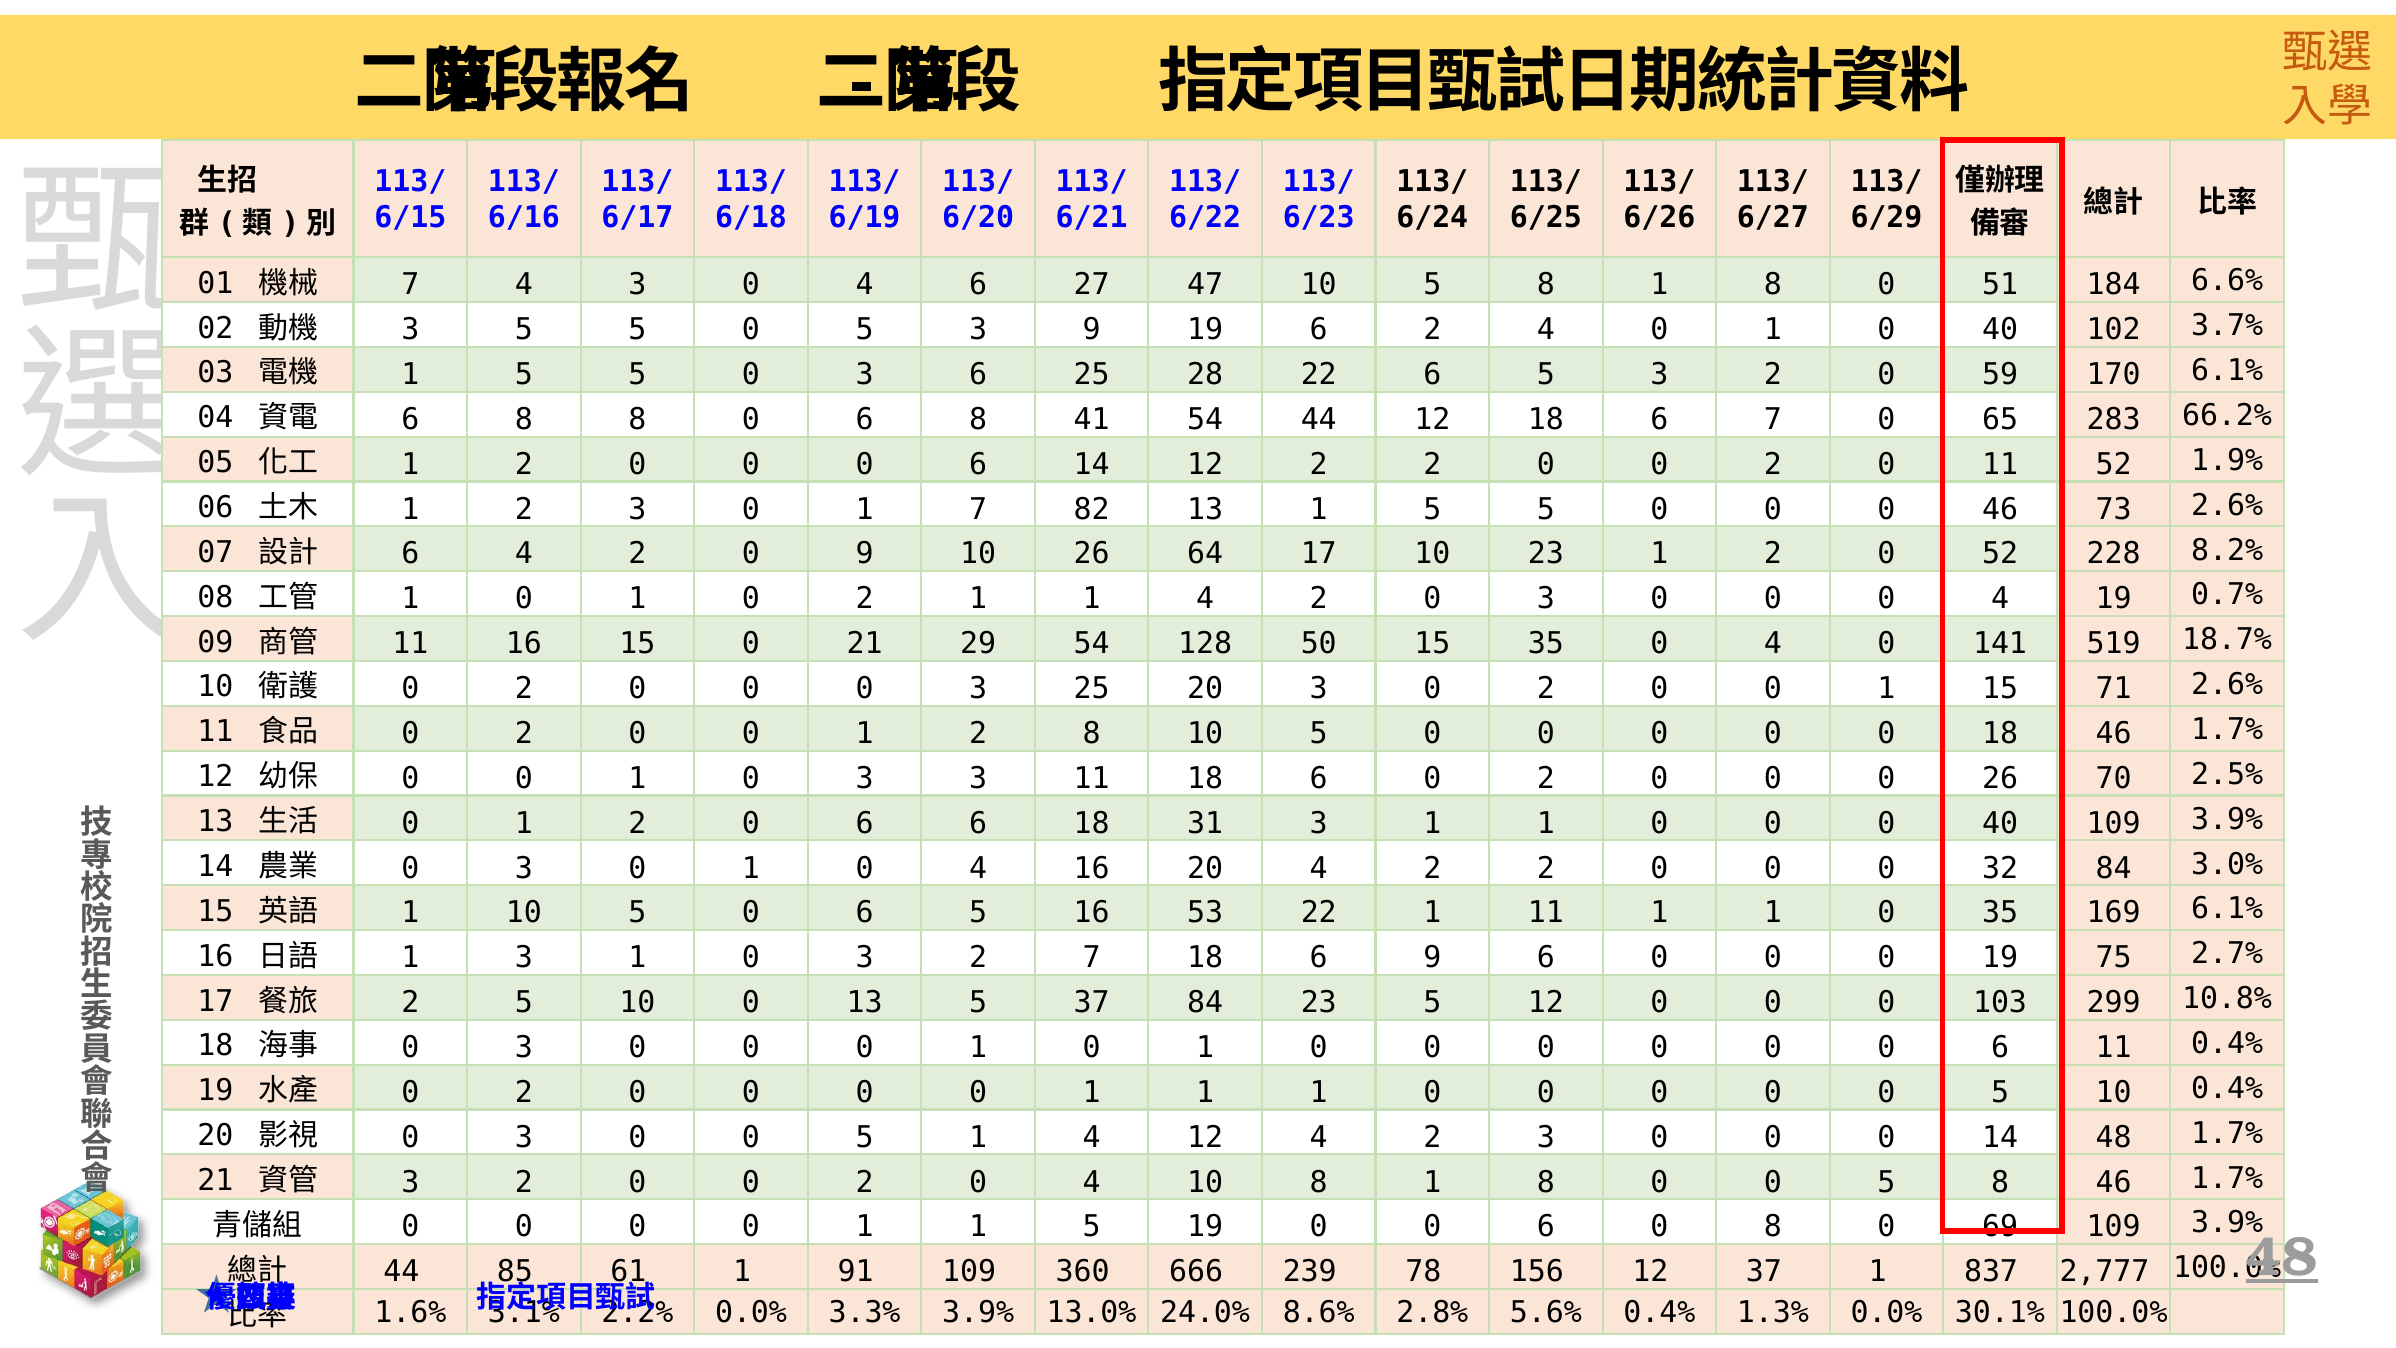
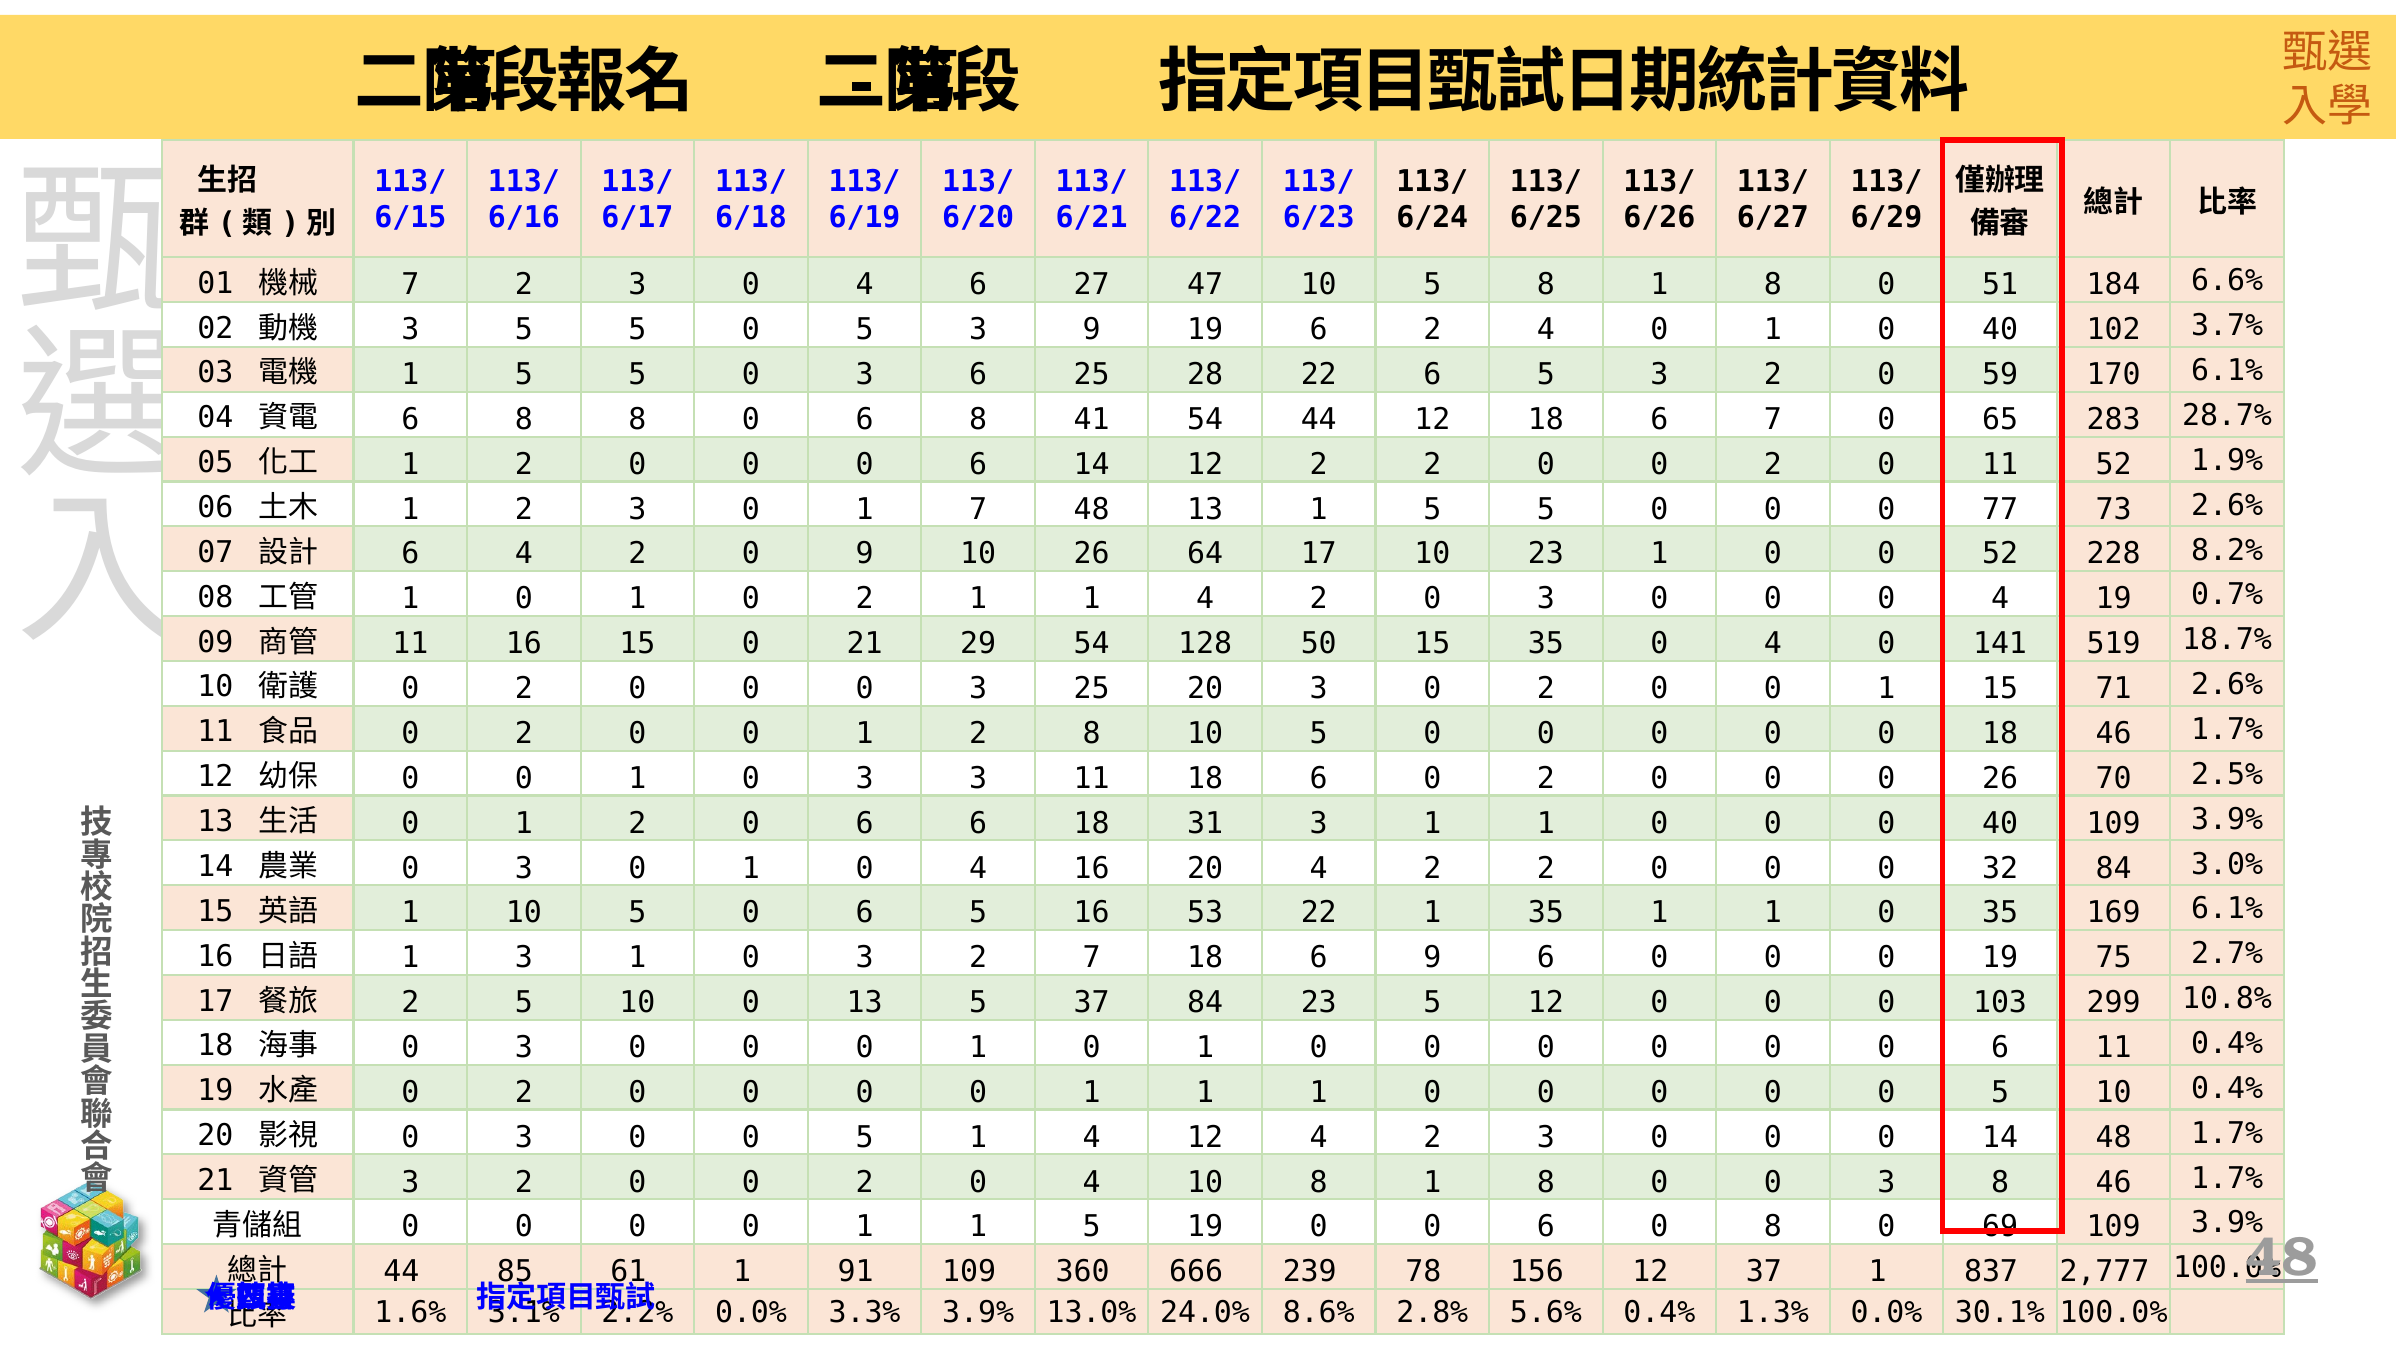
7 4: 4 -> 2
66.2%: 66.2% -> 28.7%
7 82: 82 -> 48
0 46: 46 -> 77
23 1 2: 2 -> 0
1 11: 11 -> 35
8 0 0 5: 5 -> 3
